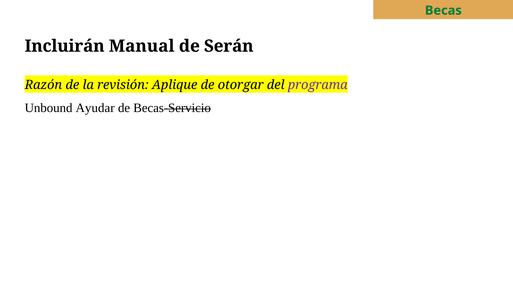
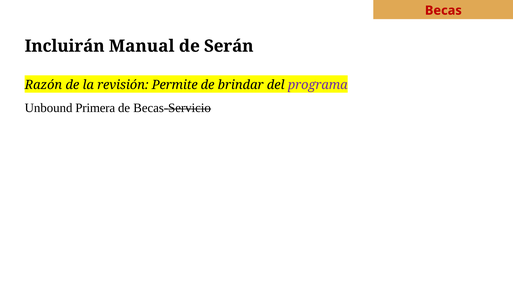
Becas colour: green -> red
Aplique: Aplique -> Permite
otorgar: otorgar -> brindar
Ayudar: Ayudar -> Primera
